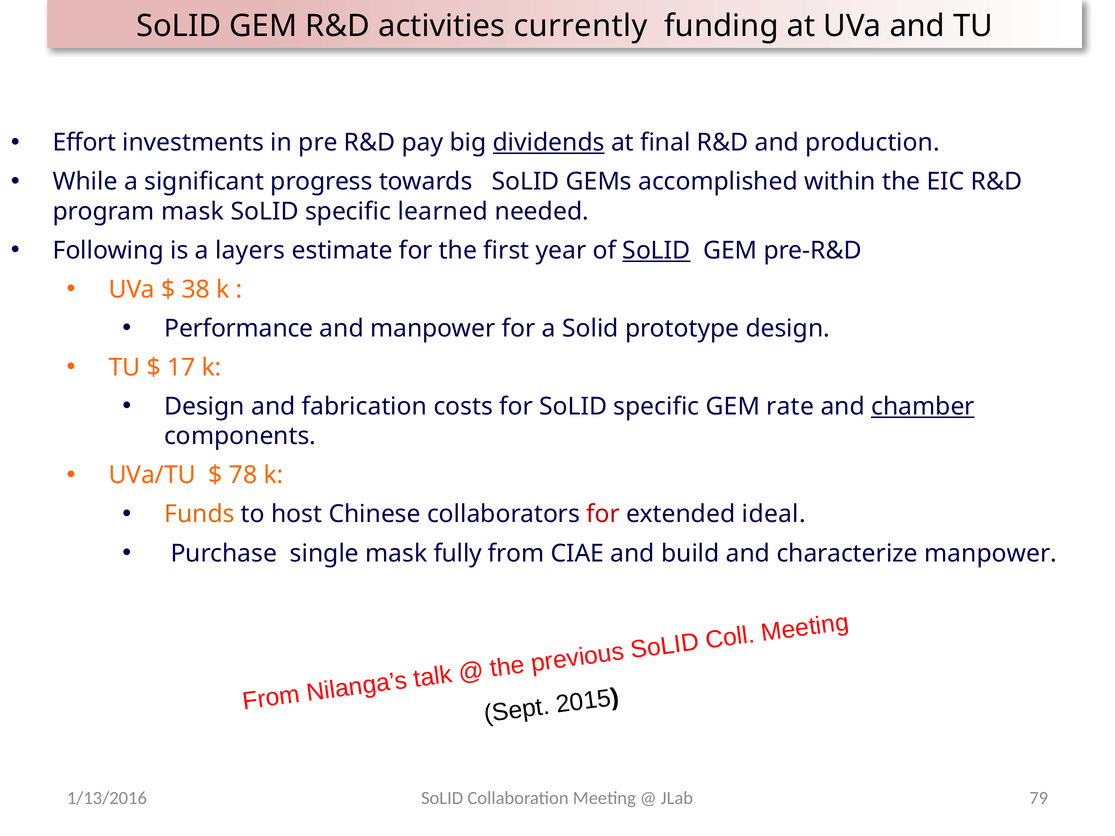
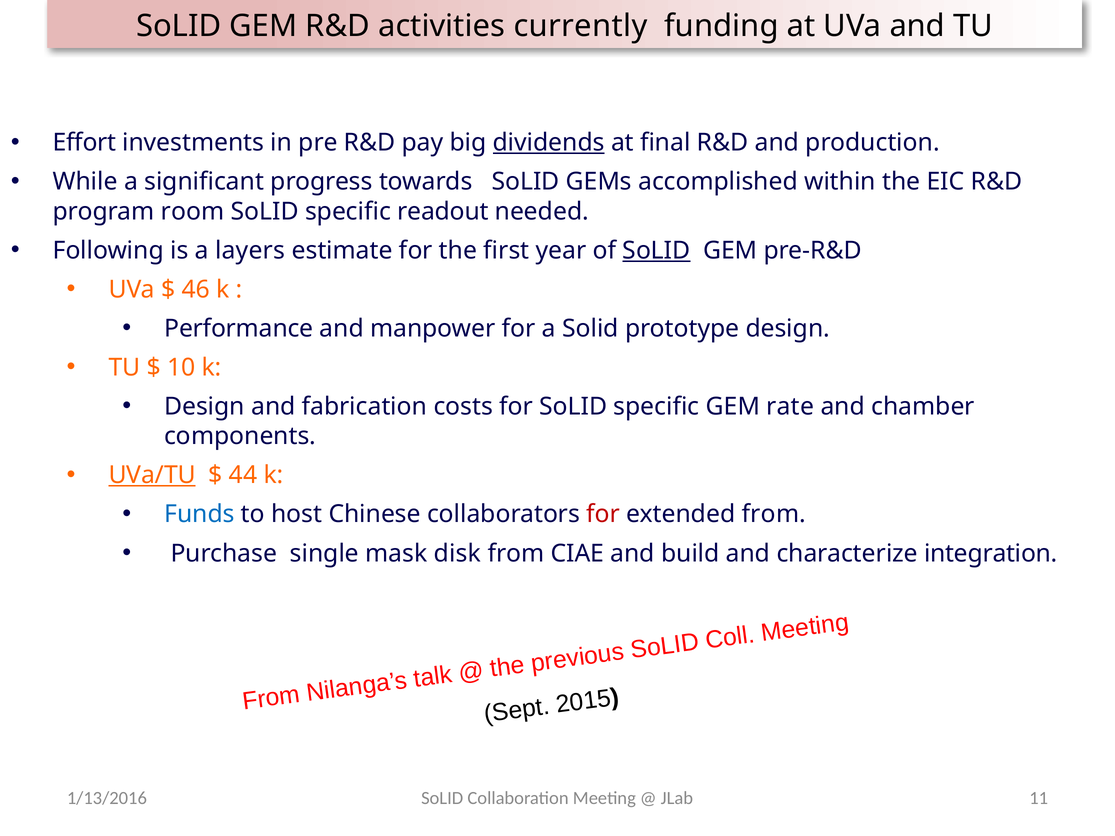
program mask: mask -> room
learned: learned -> readout
38: 38 -> 46
17: 17 -> 10
chamber underline: present -> none
UVa/TU underline: none -> present
78: 78 -> 44
Funds colour: orange -> blue
extended ideal: ideal -> from
fully: fully -> disk
characterize manpower: manpower -> integration
79: 79 -> 11
